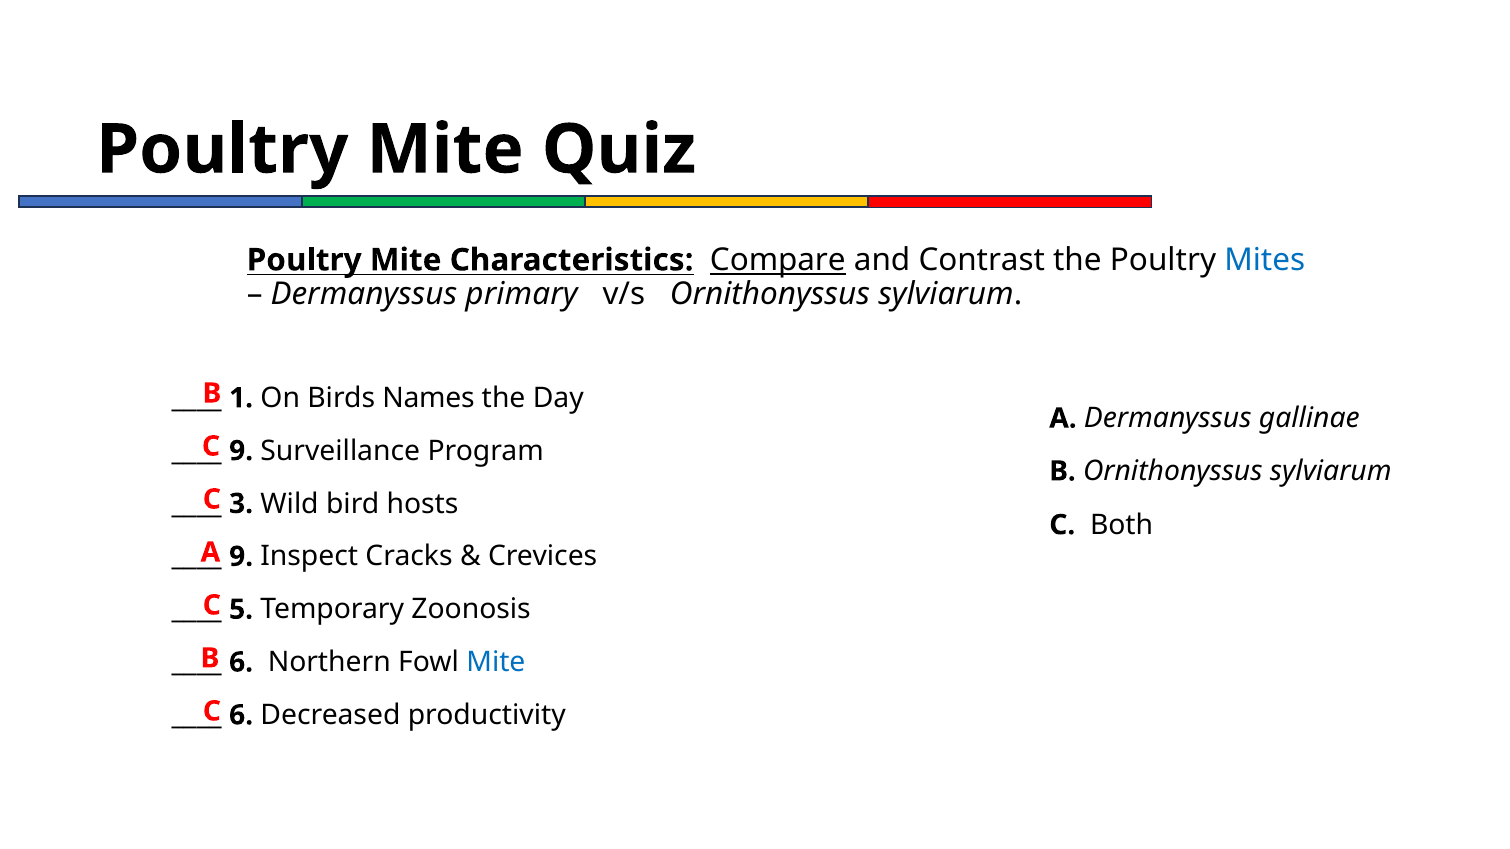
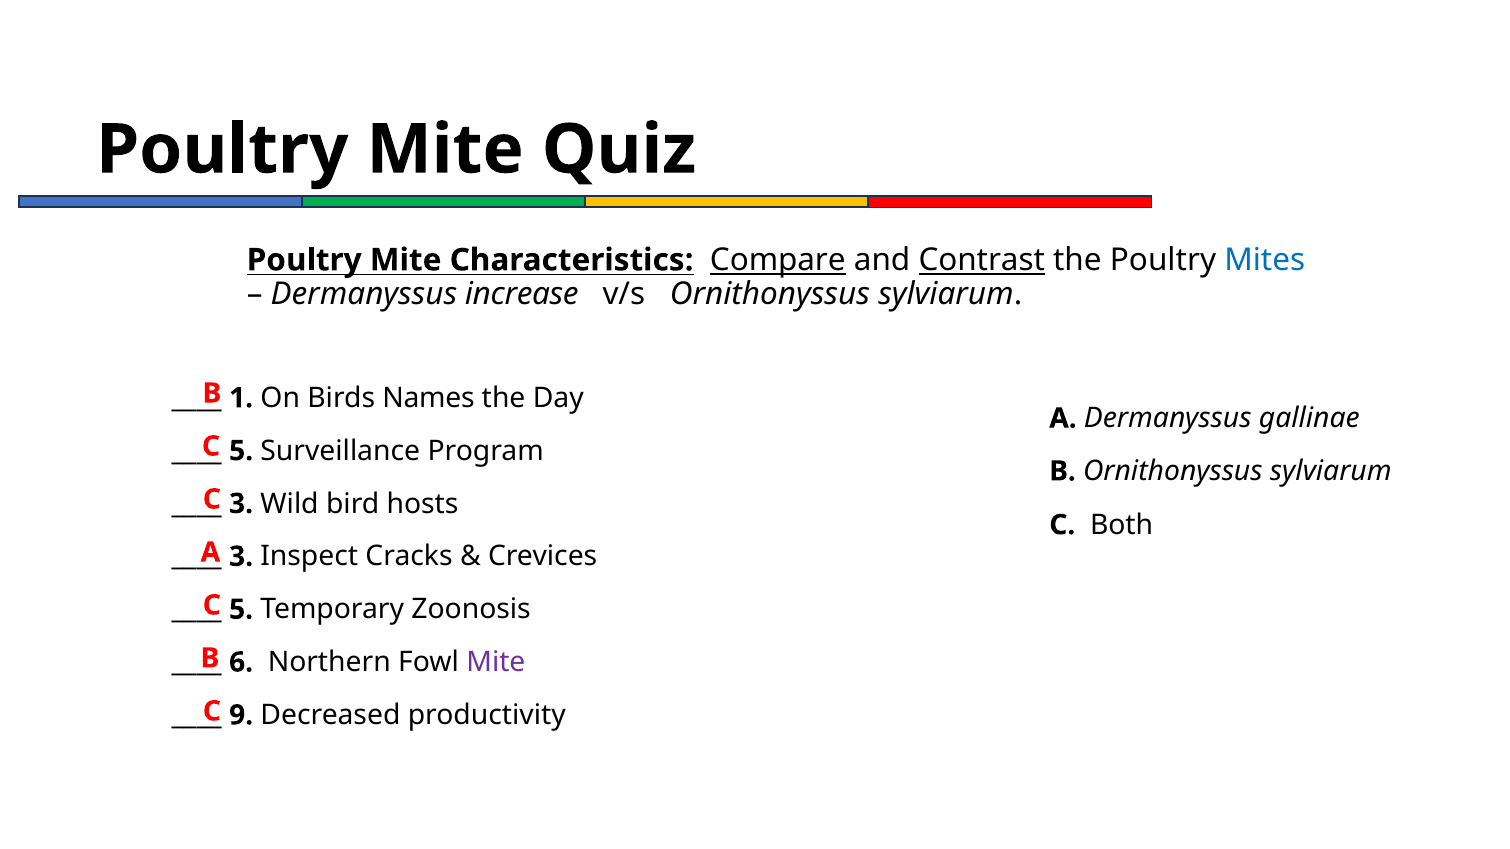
Contrast underline: none -> present
primary: primary -> increase
9 at (241, 451): 9 -> 5
9 at (241, 557): 9 -> 3
Mite at (496, 663) colour: blue -> purple
6 at (241, 715): 6 -> 9
